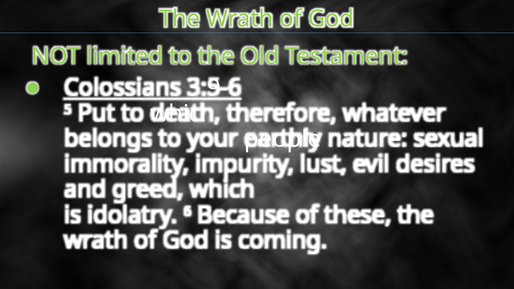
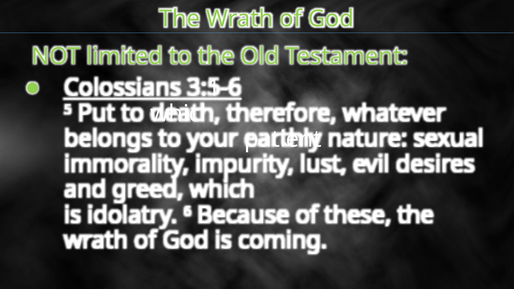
3:9-6: 3:9-6 -> 3:1-6
people: people -> patient
